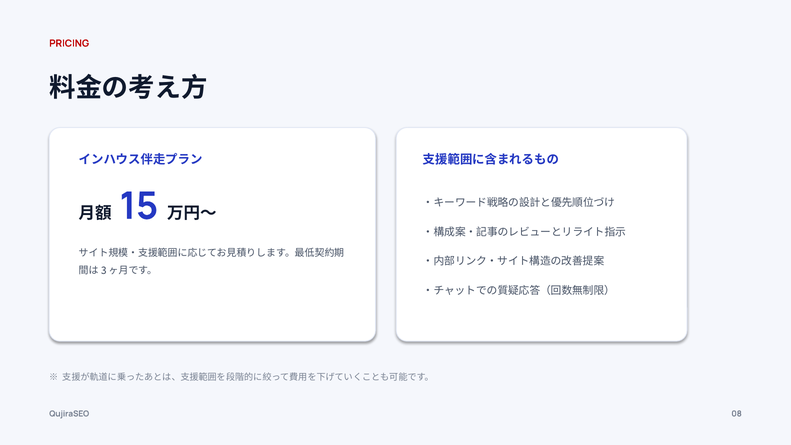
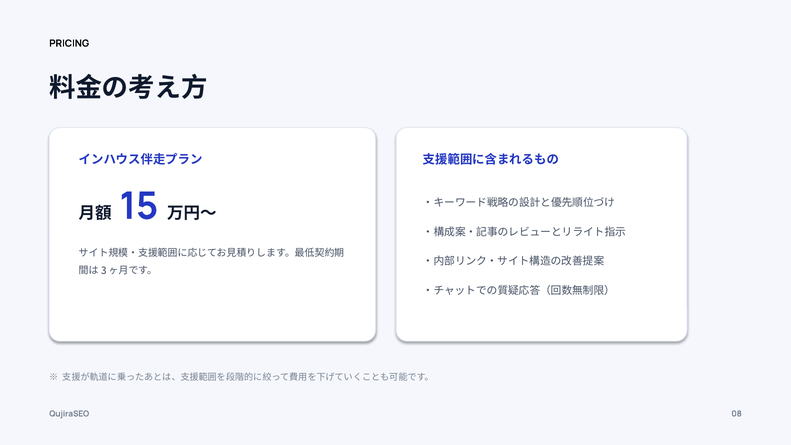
PRICING colour: red -> black
